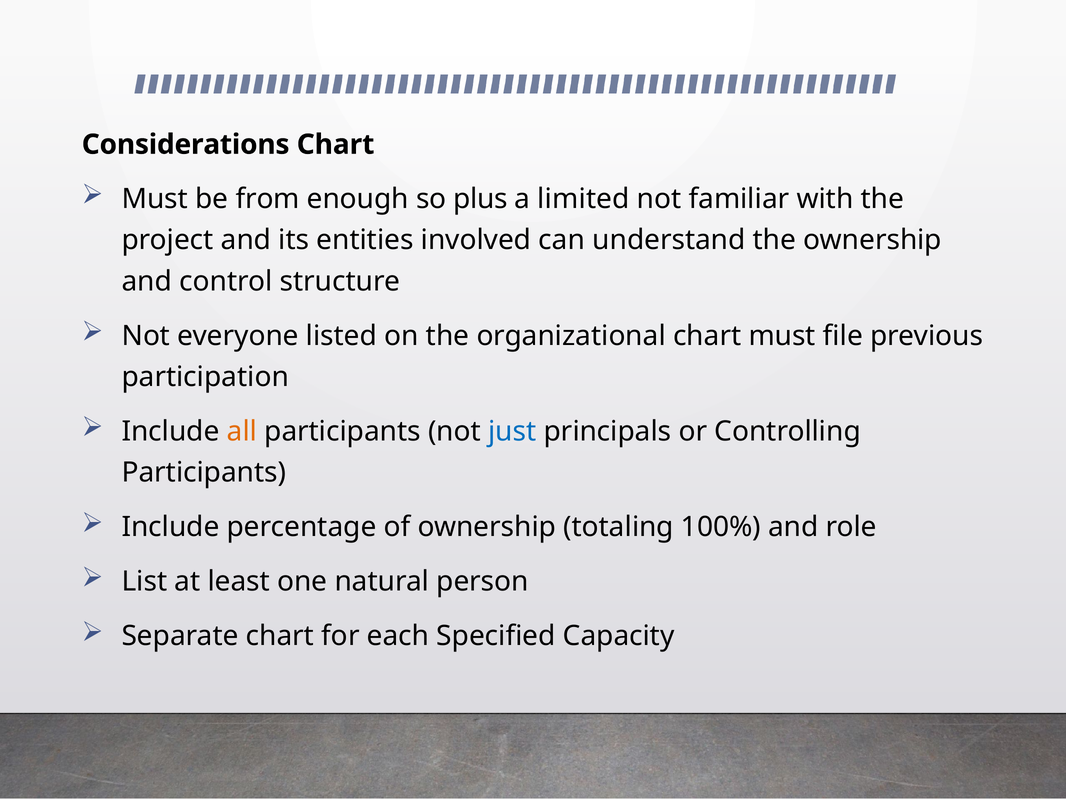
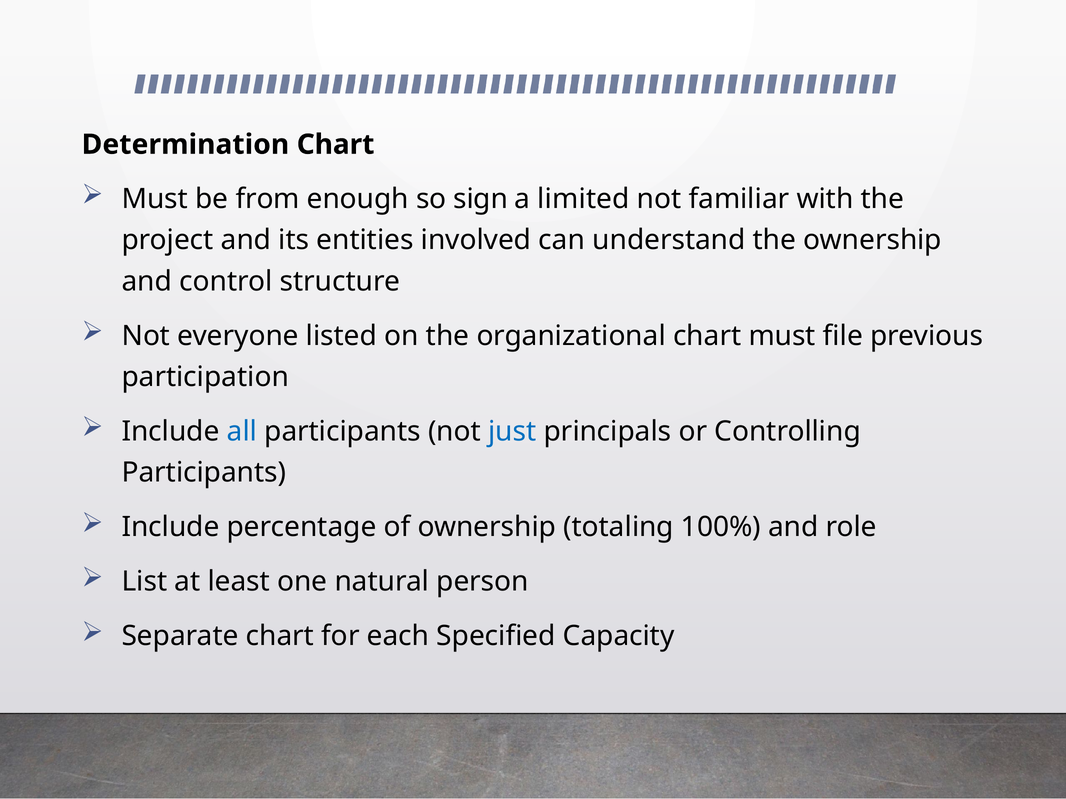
Considerations: Considerations -> Determination
plus: plus -> sign
all colour: orange -> blue
